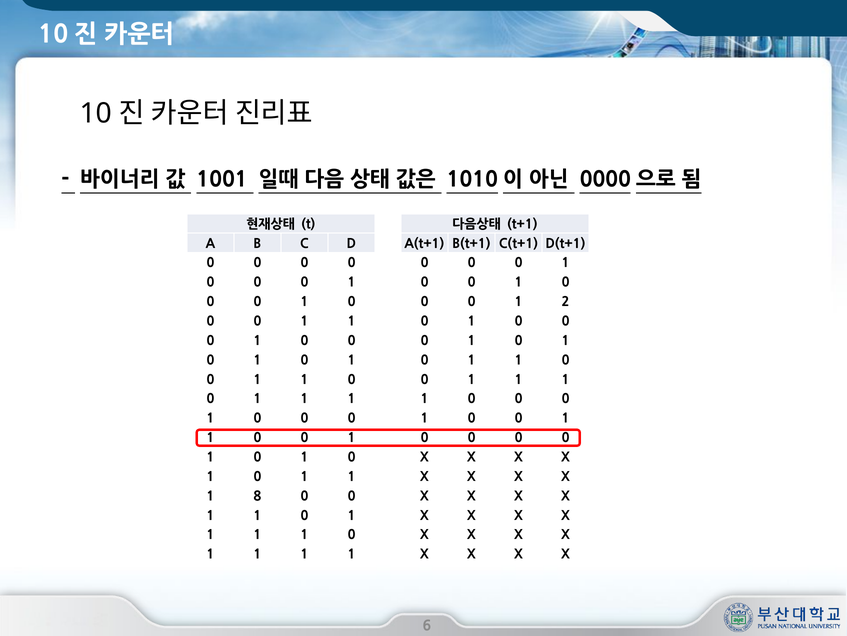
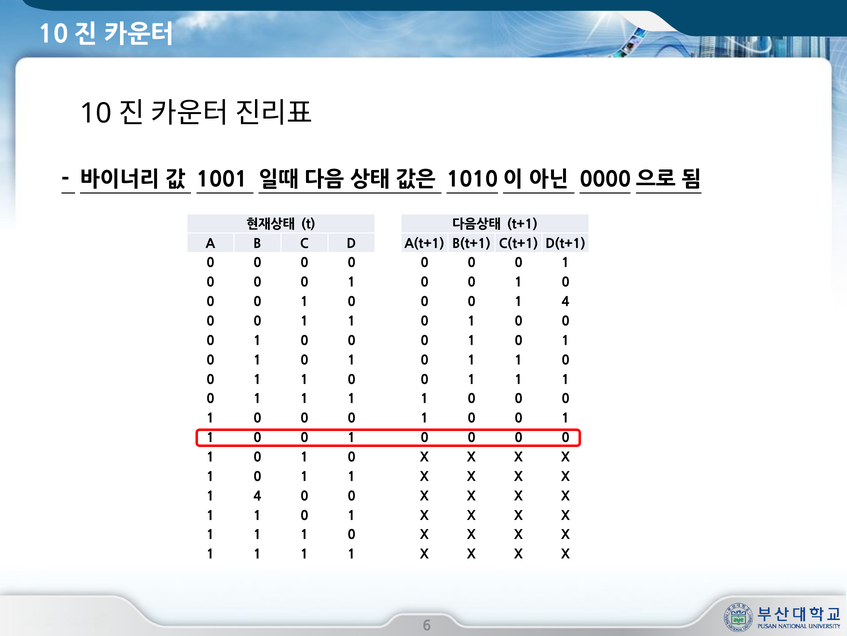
0 1 2: 2 -> 4
8 at (257, 496): 8 -> 4
